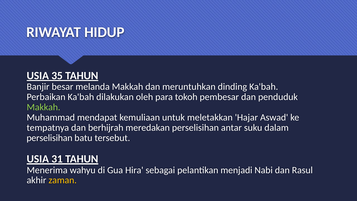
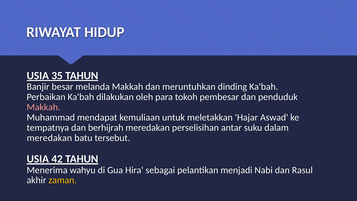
Makkah at (44, 107) colour: light green -> pink
perselisihan at (49, 138): perselisihan -> meredakan
31: 31 -> 42
